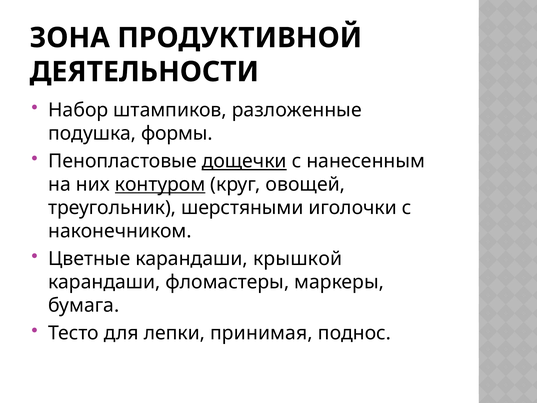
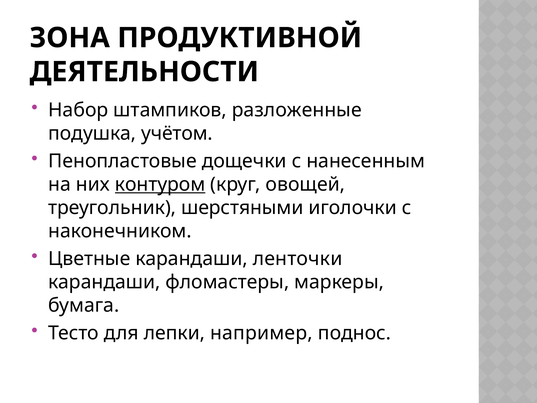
формы: формы -> учётом
дощечки underline: present -> none
крышкой: крышкой -> ленточки
принимая: принимая -> например
